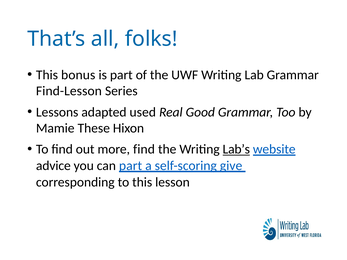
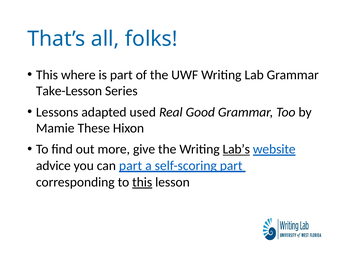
bonus: bonus -> where
Find-Lesson: Find-Lesson -> Take-Lesson
more find: find -> give
self-scoring give: give -> part
this at (142, 182) underline: none -> present
